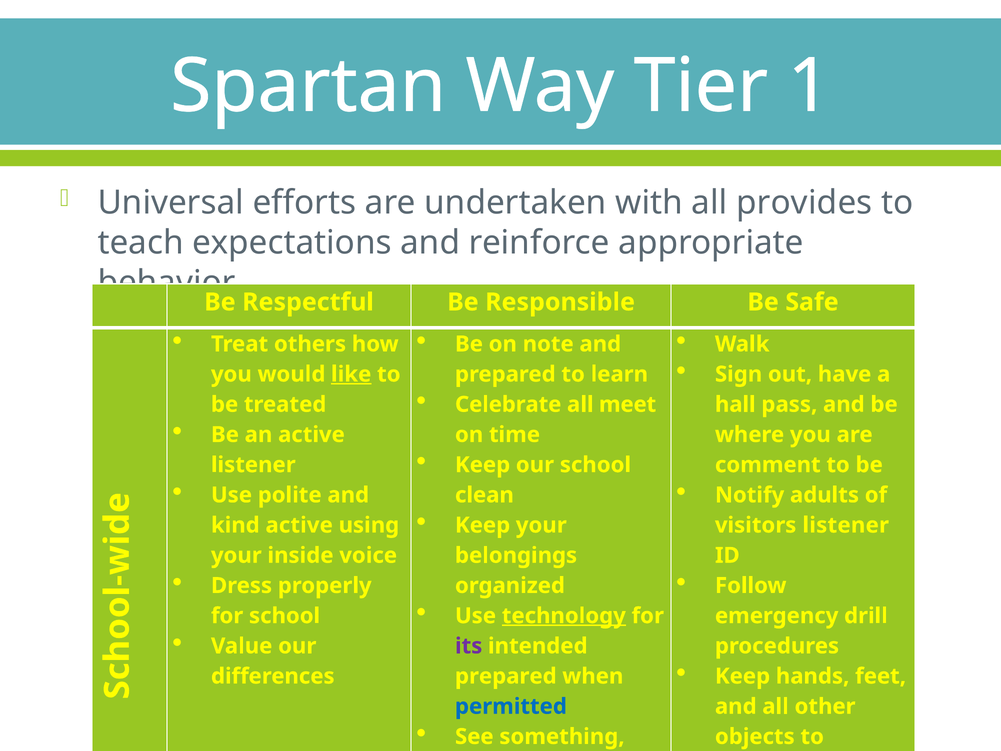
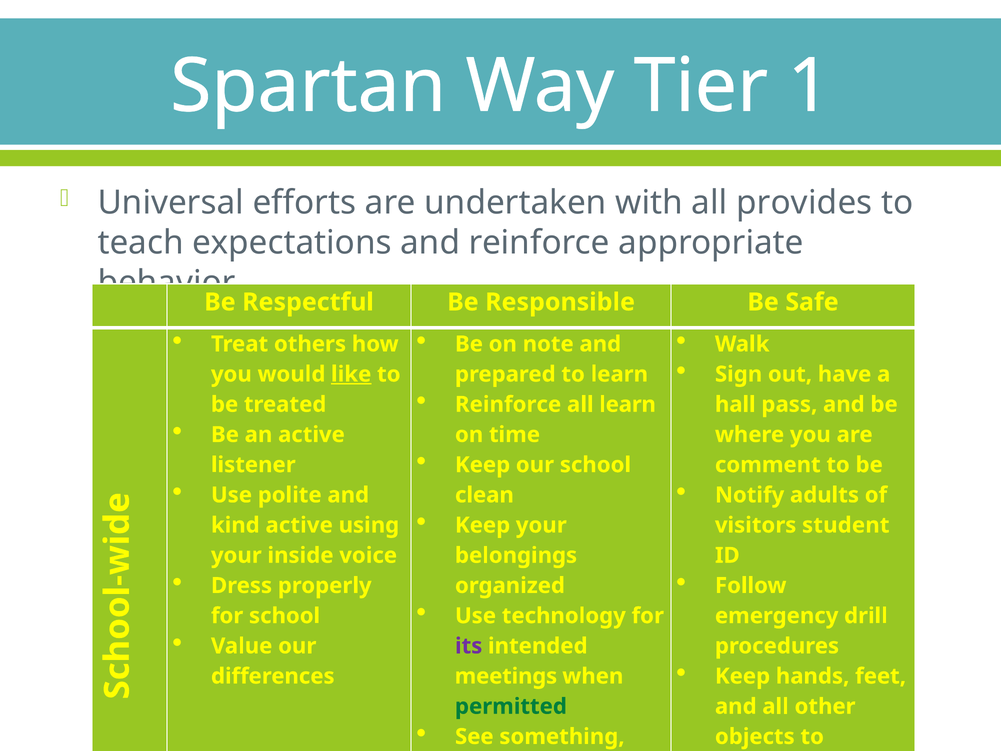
Celebrate at (508, 404): Celebrate -> Reinforce
all meet: meet -> learn
visitors listener: listener -> student
technology underline: present -> none
prepared at (506, 676): prepared -> meetings
permitted colour: blue -> green
